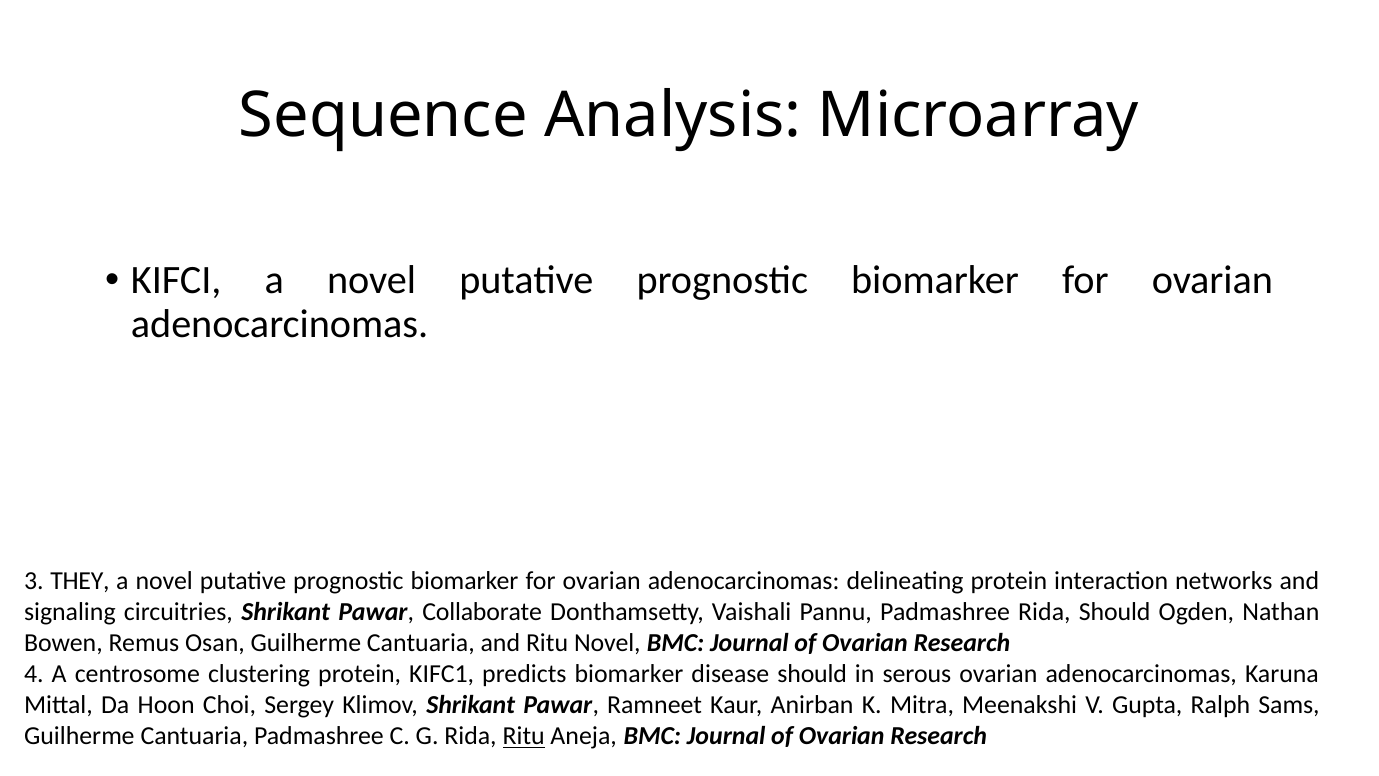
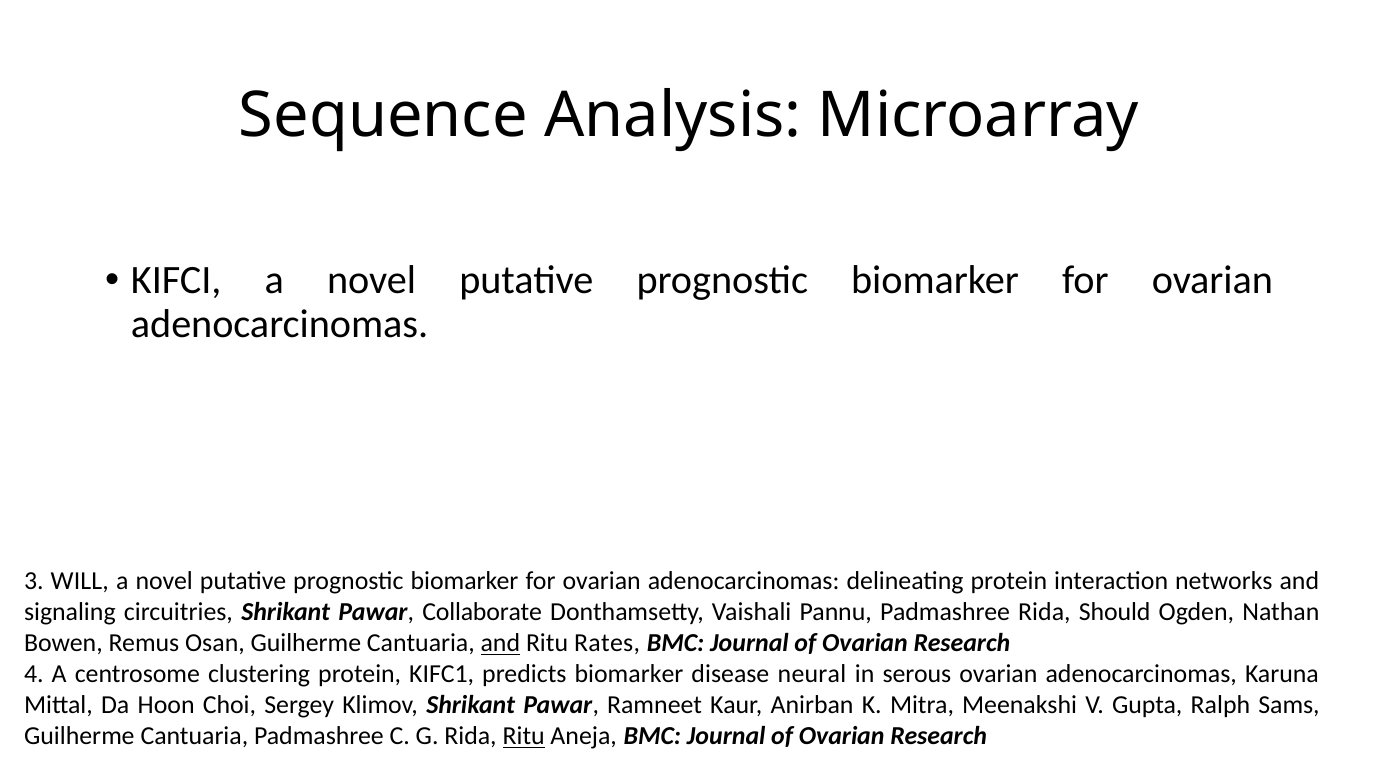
THEY: THEY -> WILL
and at (500, 643) underline: none -> present
Ritu Novel: Novel -> Rates
disease should: should -> neural
